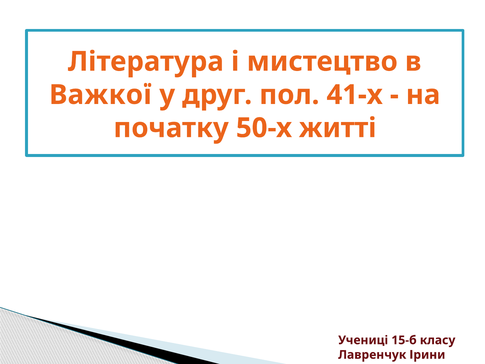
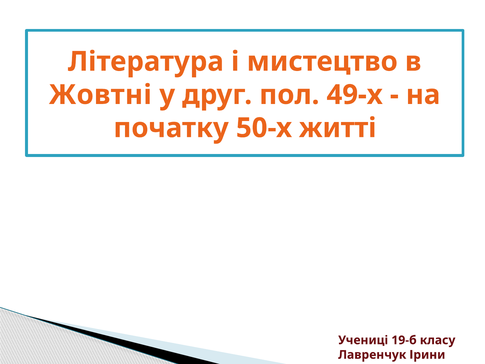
Важкої: Важкої -> Жовтні
41-х: 41-х -> 49-х
15-б: 15-б -> 19-б
